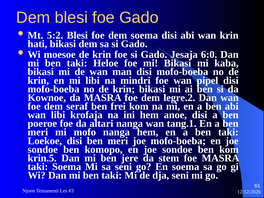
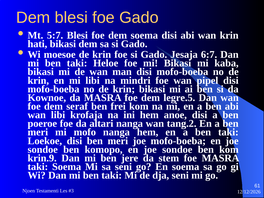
5:2: 5:2 -> 5:7
6:0: 6:0 -> 6:7
legre.2: legre.2 -> legre.5
tang.1: tang.1 -> tang.2
krin.5: krin.5 -> krin.9
